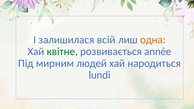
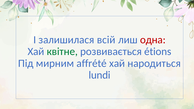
одна colour: orange -> red
année: année -> étions
людей: людей -> affrété
